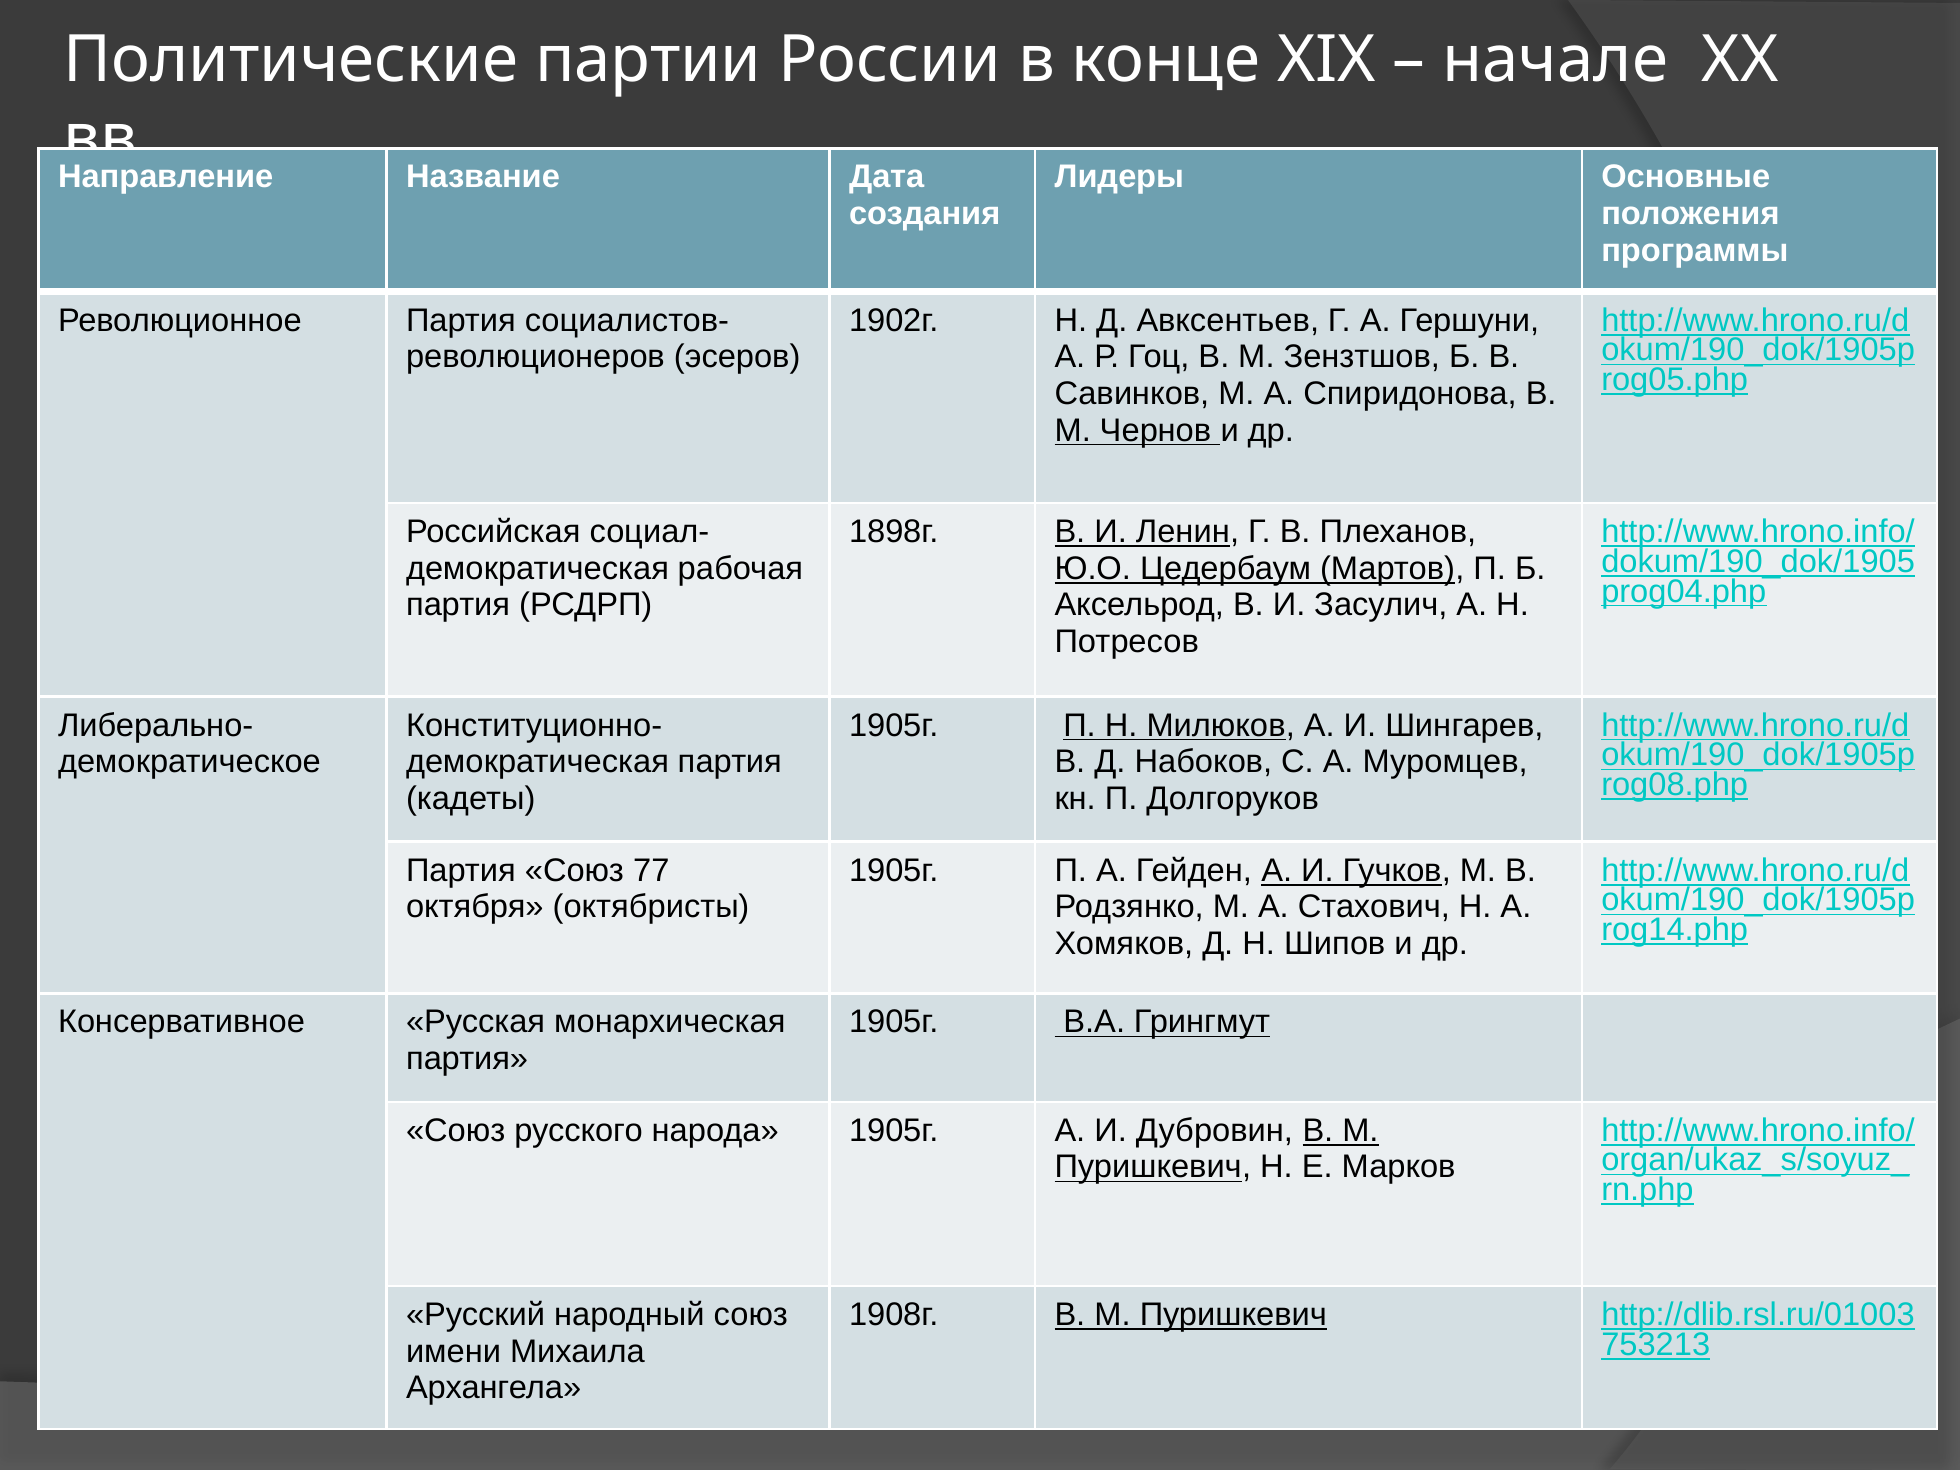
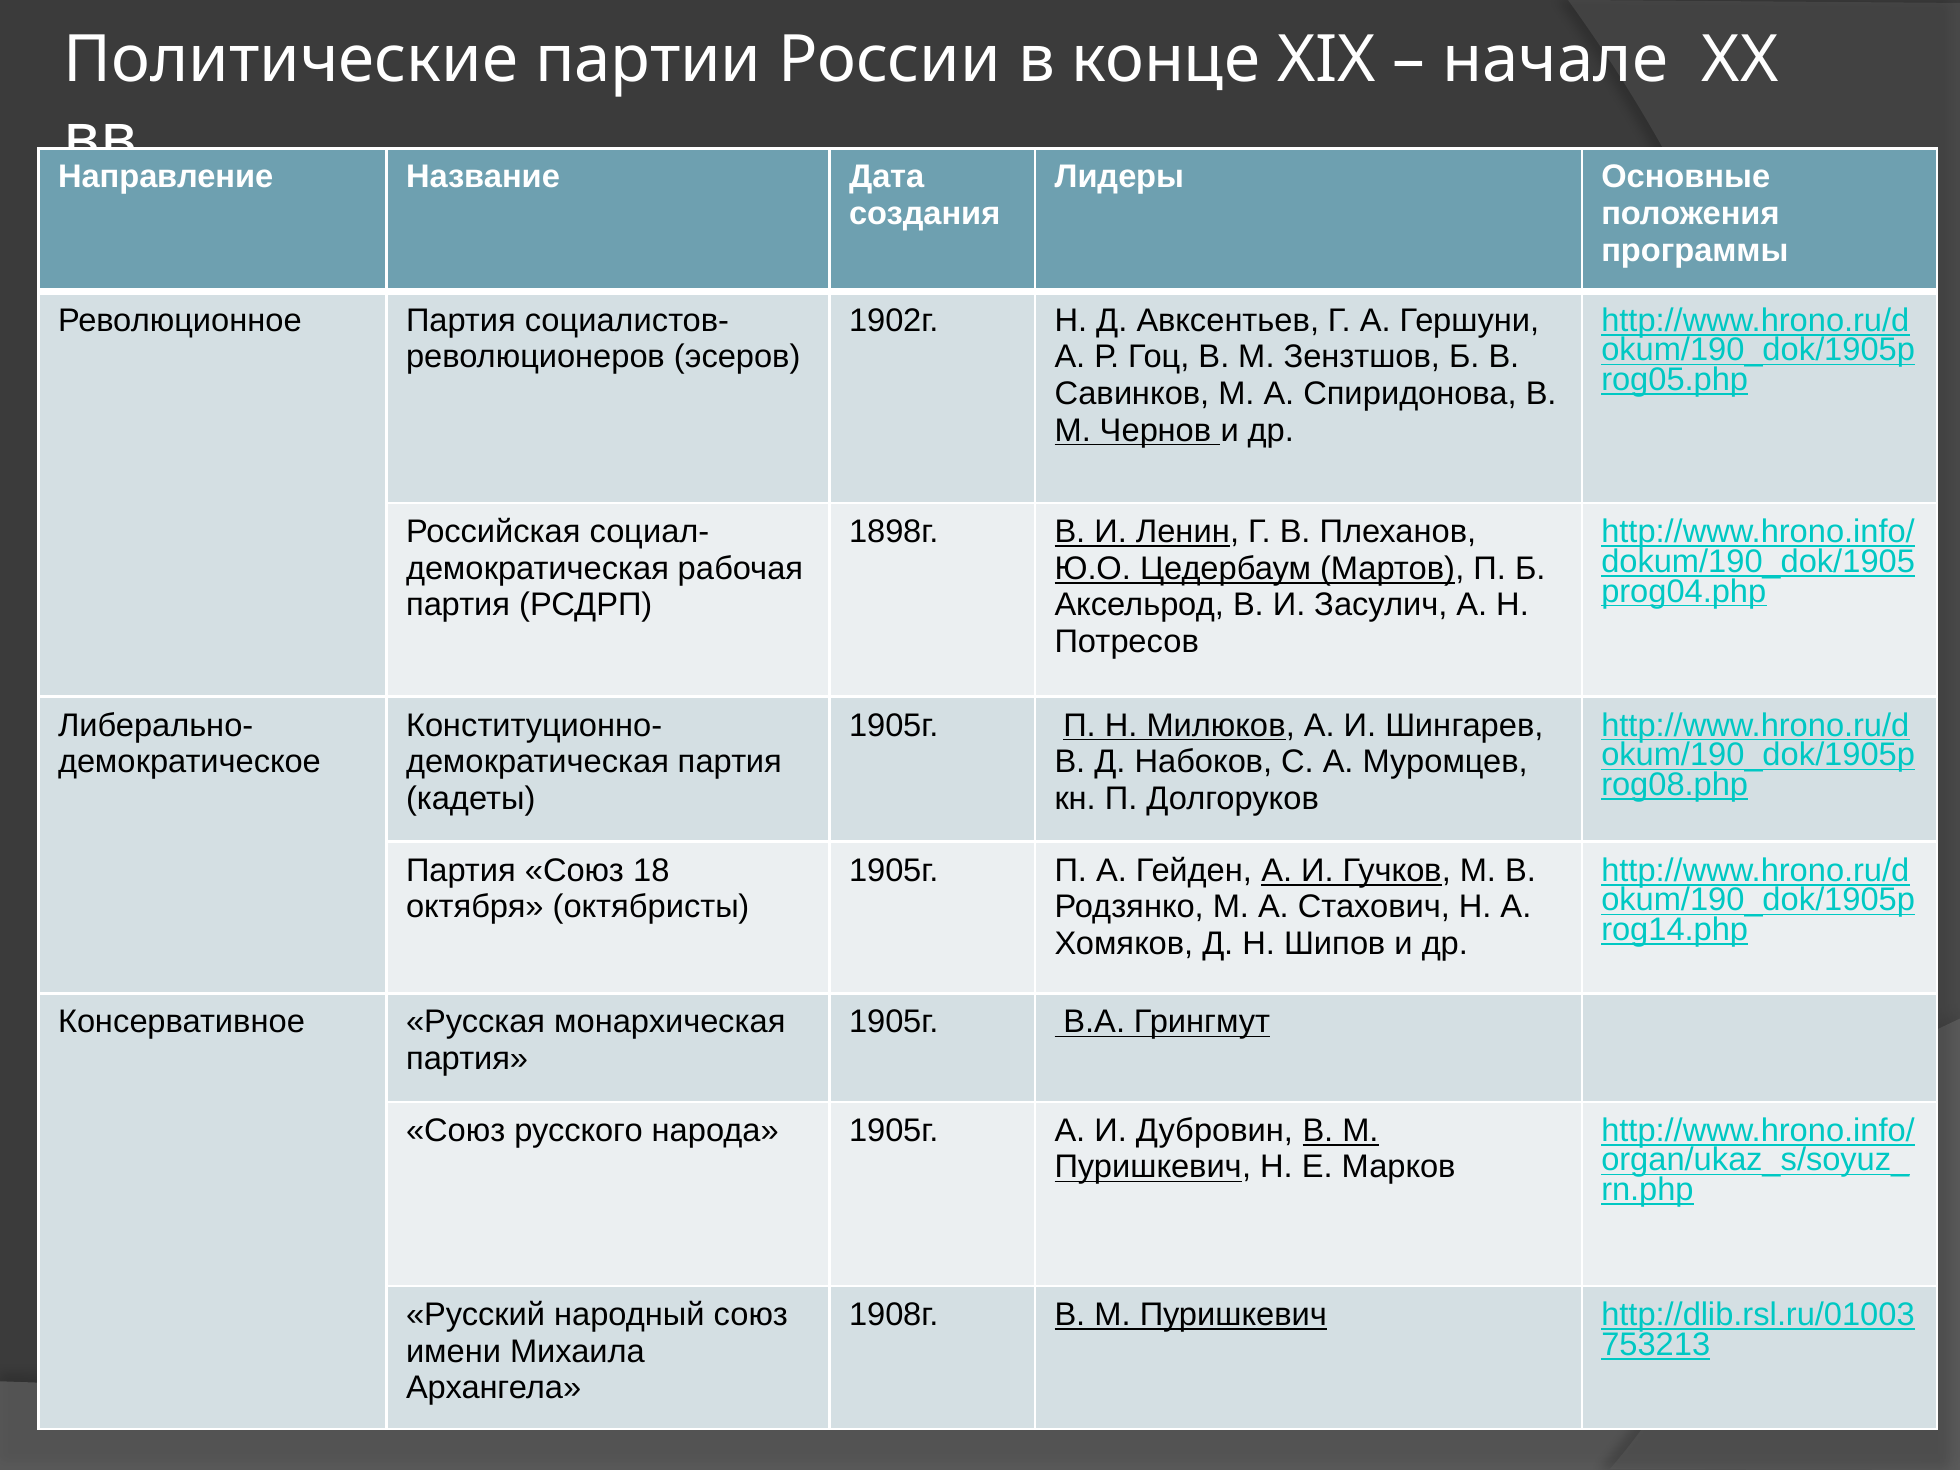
77: 77 -> 18
